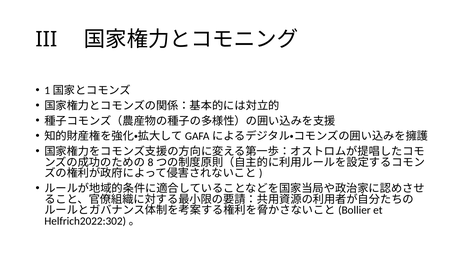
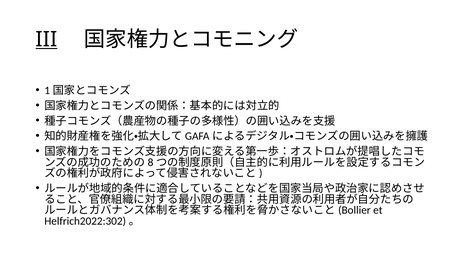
III underline: none -> present
